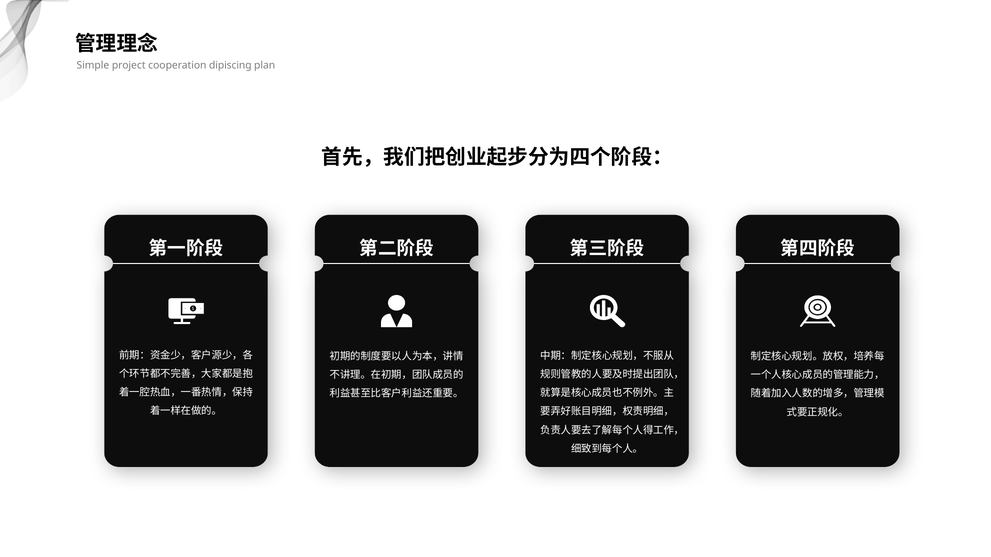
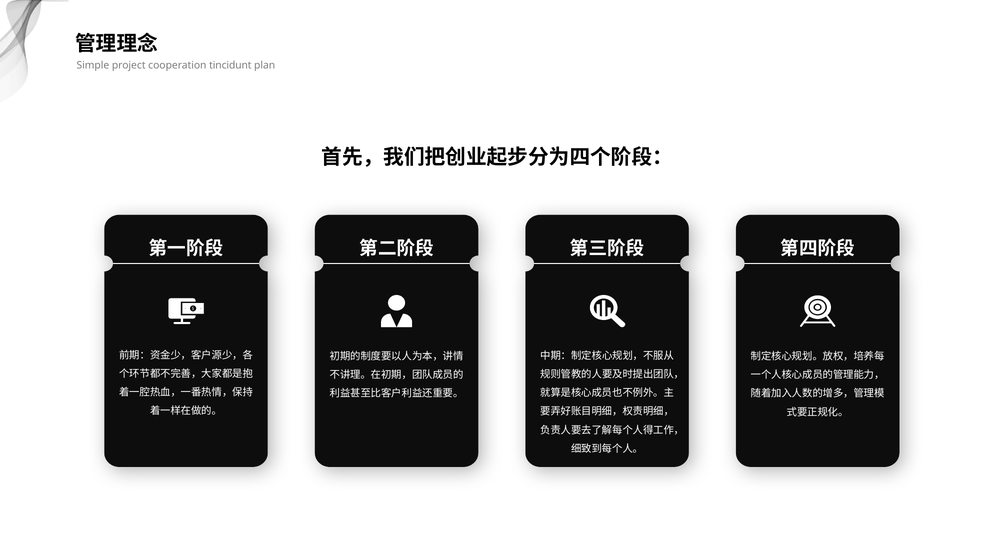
dipiscing: dipiscing -> tincidunt
